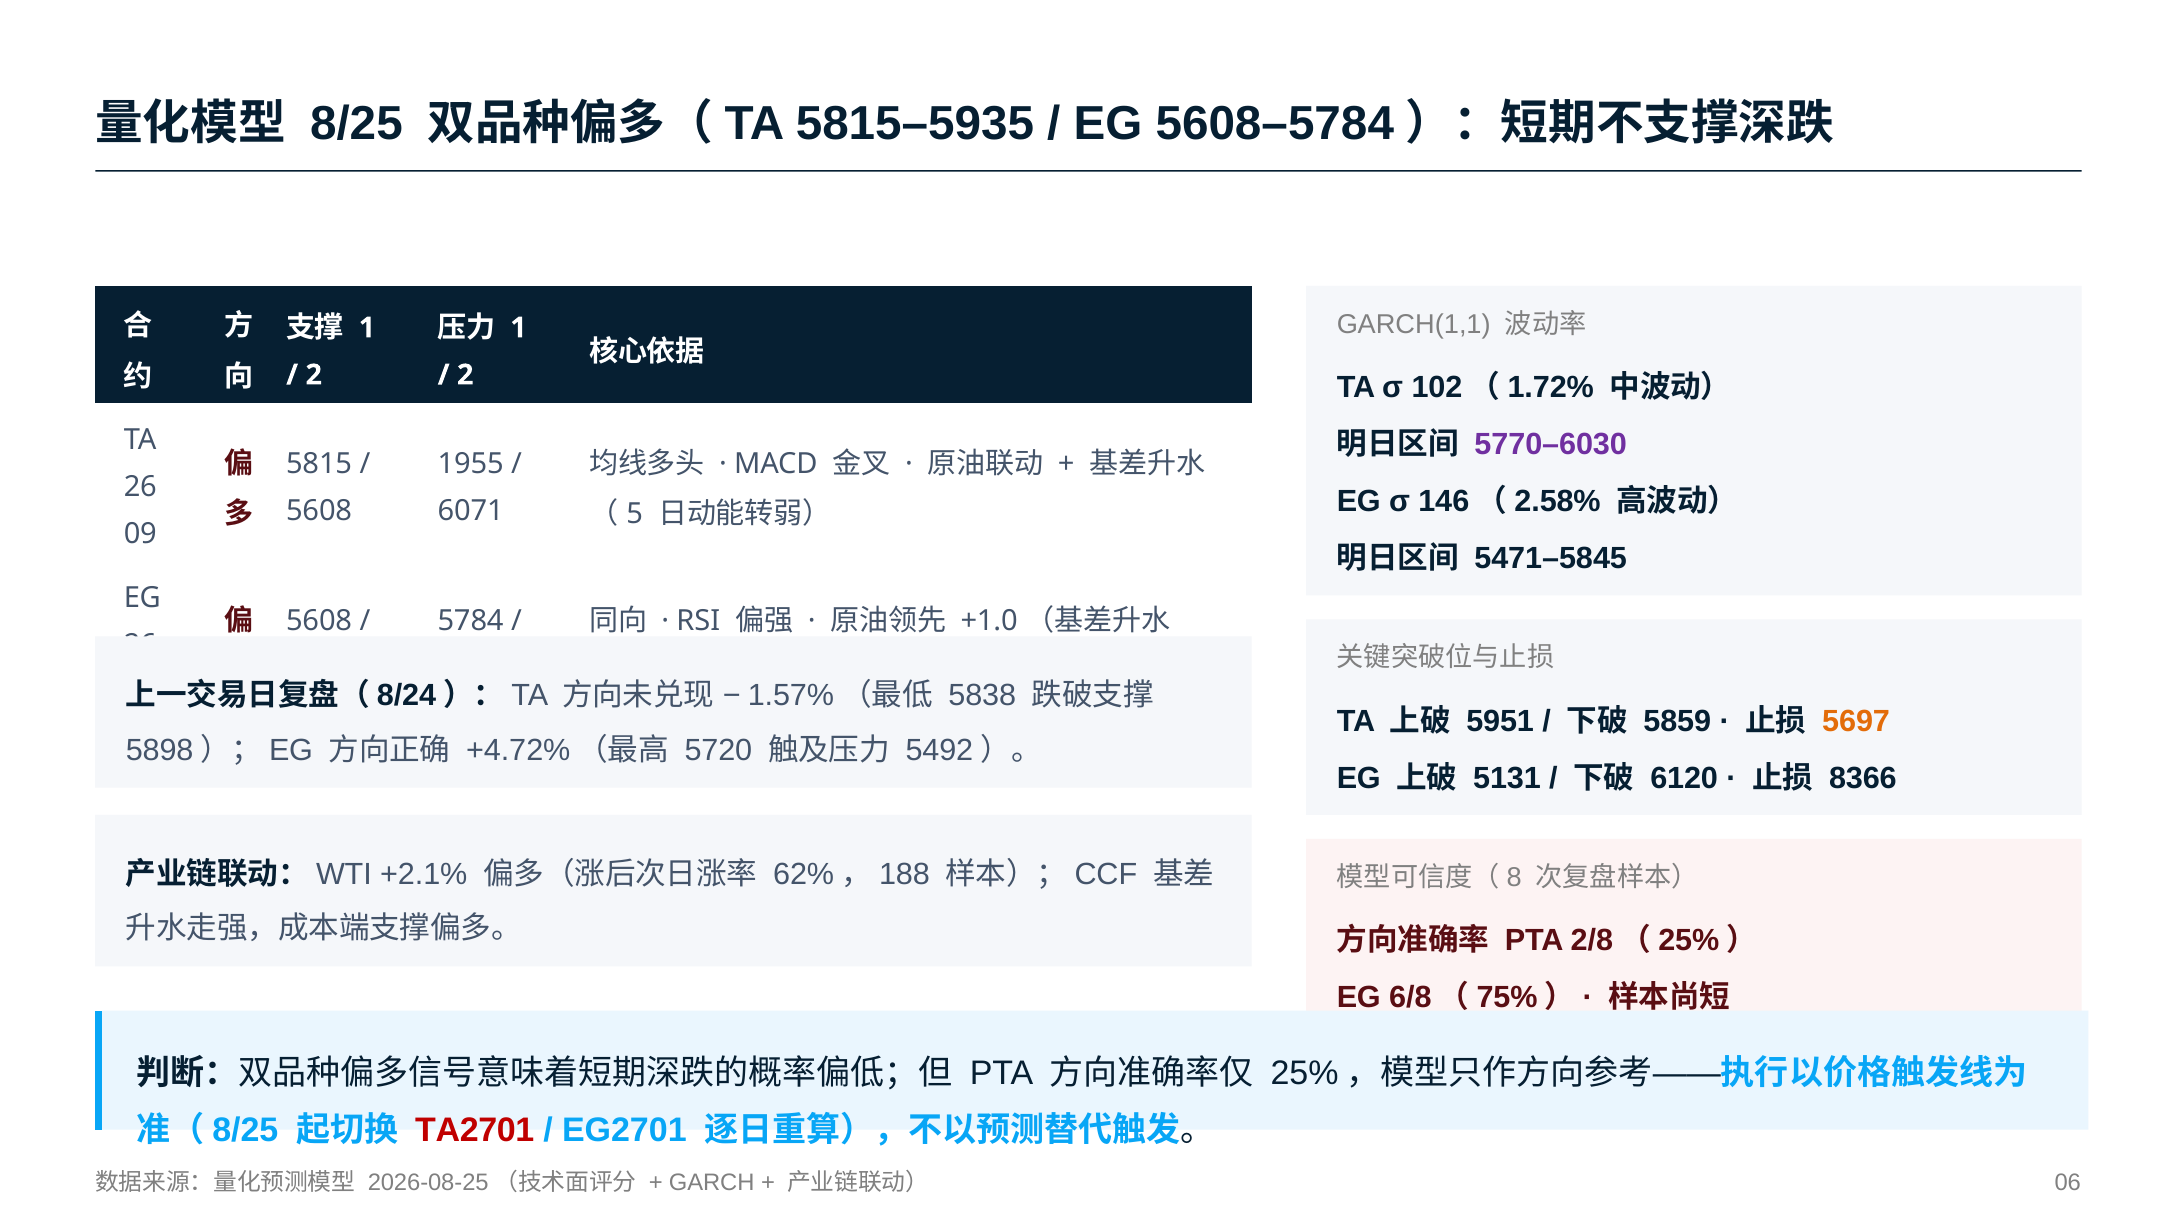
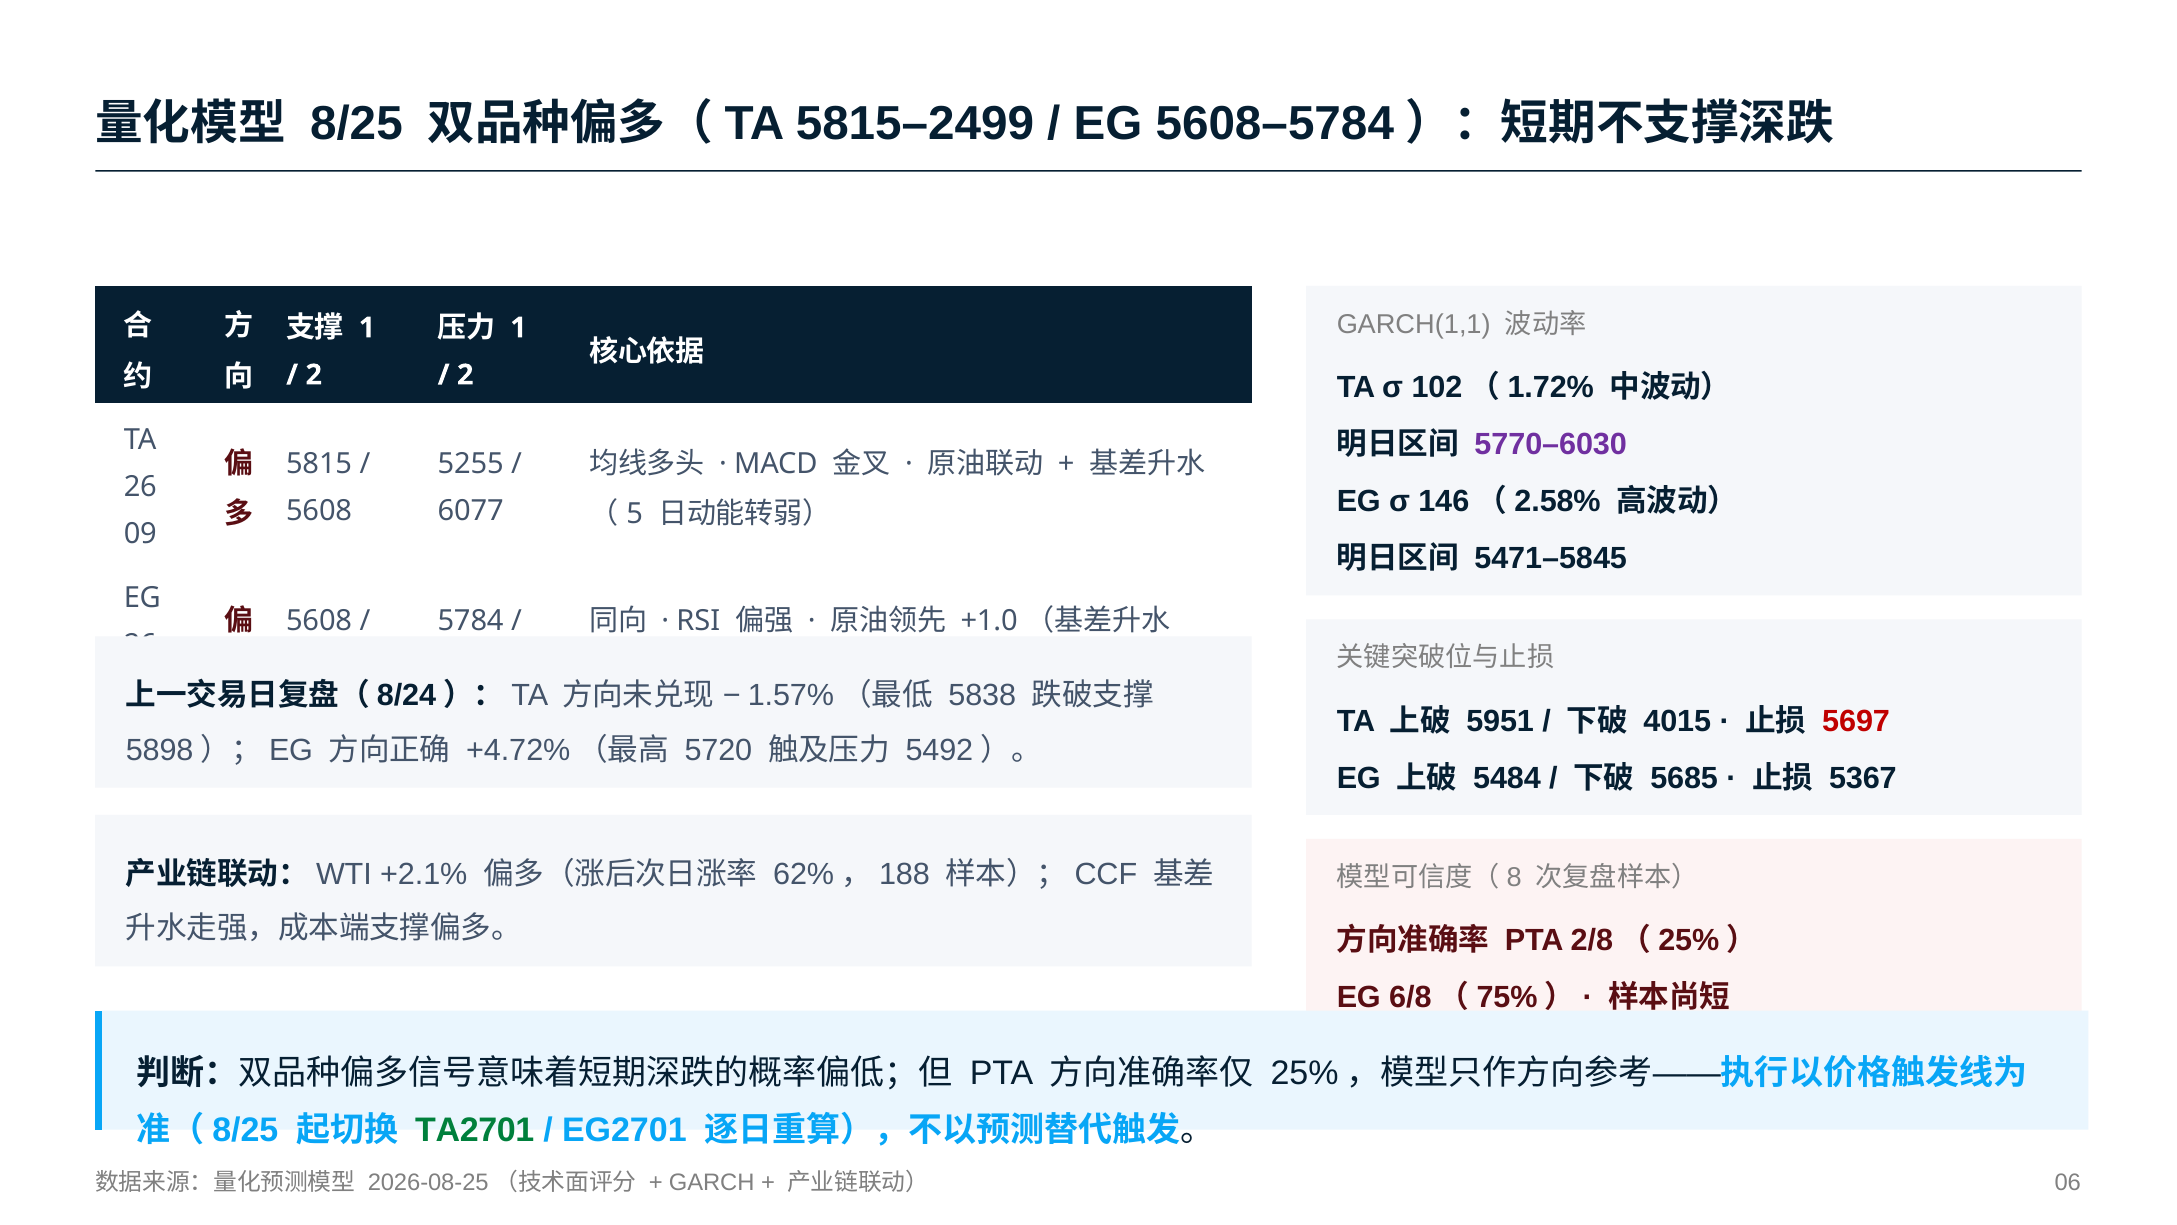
5815–5935: 5815–5935 -> 5815–2499
1955 at (471, 463): 1955 -> 5255
6071: 6071 -> 6077
5859: 5859 -> 4015
5697 colour: orange -> red
5131: 5131 -> 5484
6120: 6120 -> 5685
8366: 8366 -> 5367
TA2701 colour: red -> green
